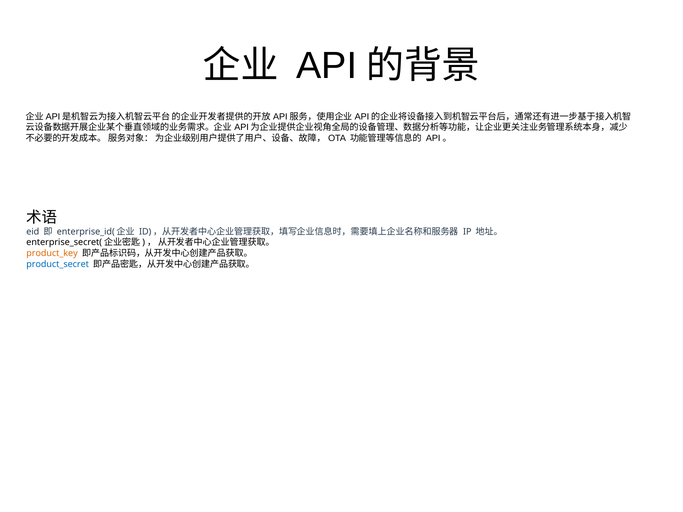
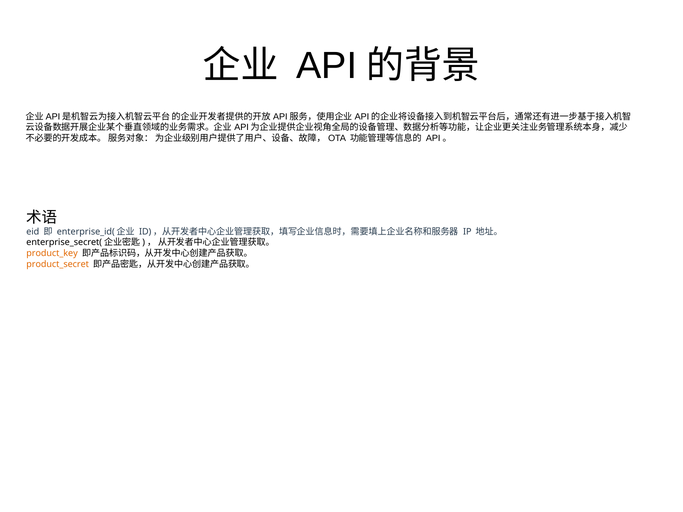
product_secret colour: blue -> orange
